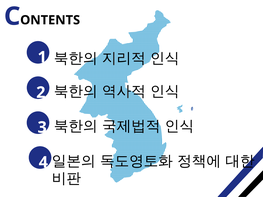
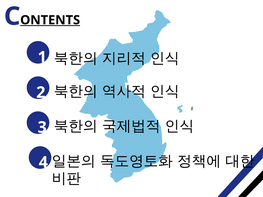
ONTENTS underline: none -> present
